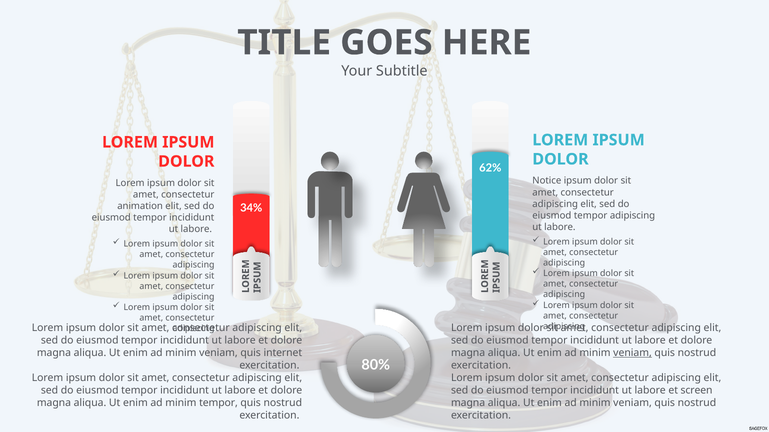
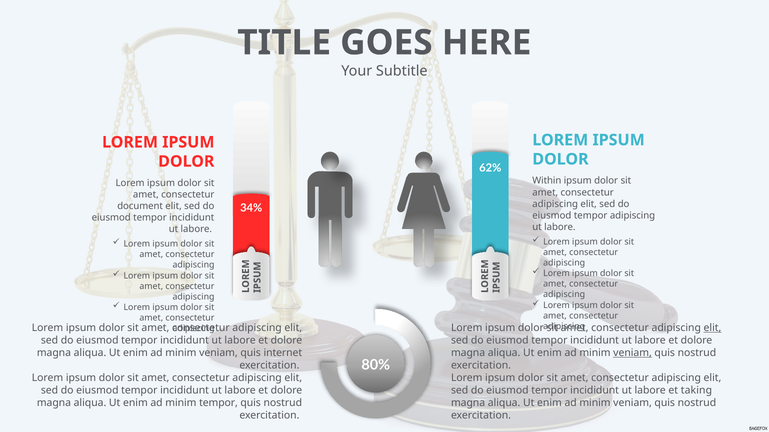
Notice: Notice -> Within
animation: animation -> document
elit at (712, 328) underline: none -> present
screen: screen -> taking
